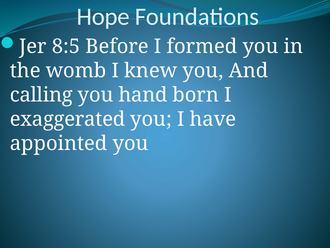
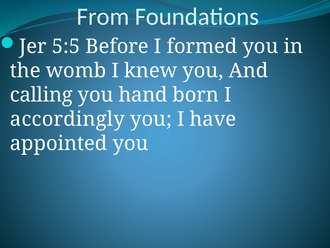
Hope: Hope -> From
8:5: 8:5 -> 5:5
exaggerated: exaggerated -> accordingly
